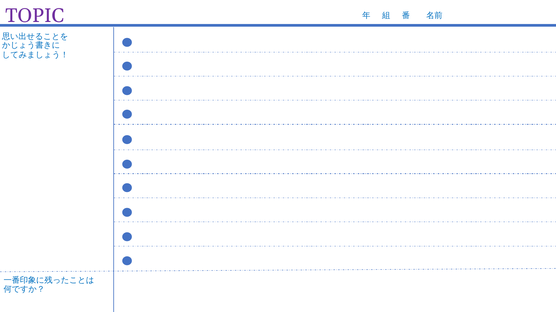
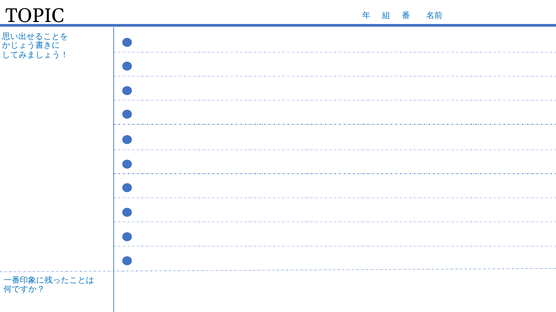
TOPIC colour: purple -> black
